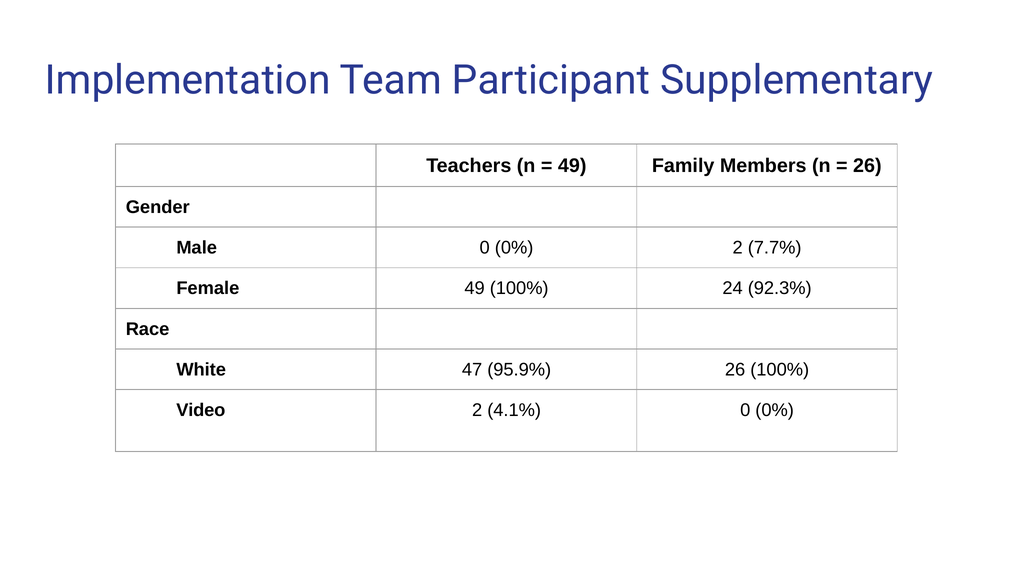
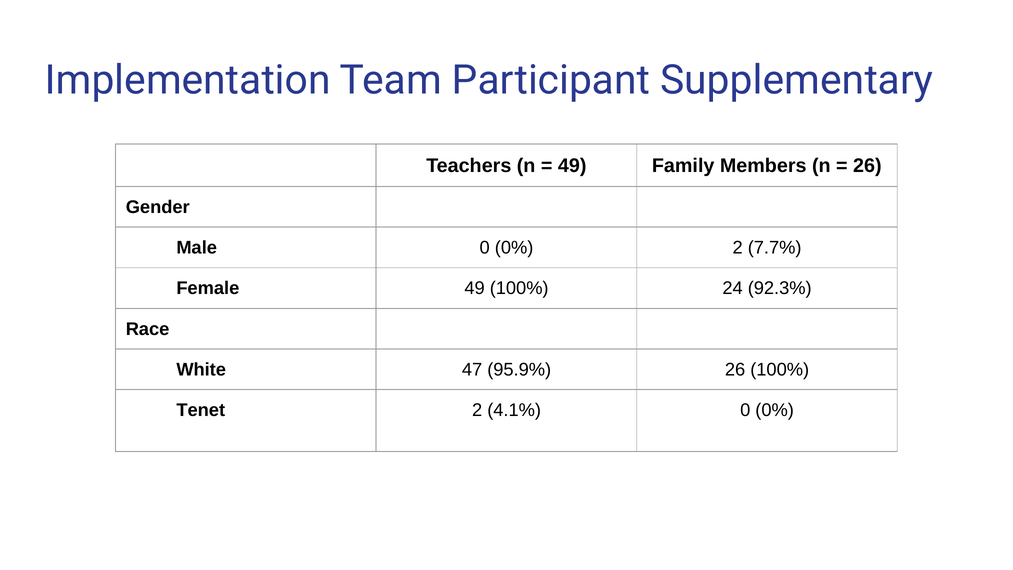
Video: Video -> Tenet
